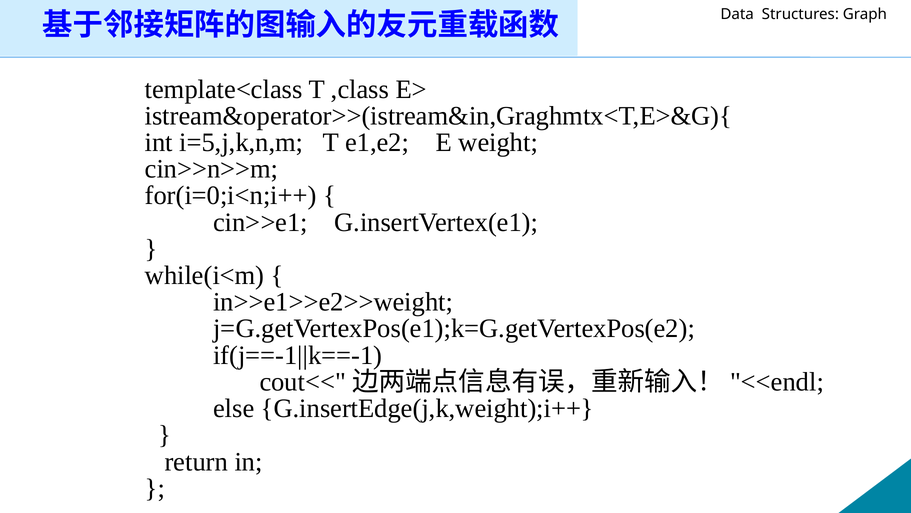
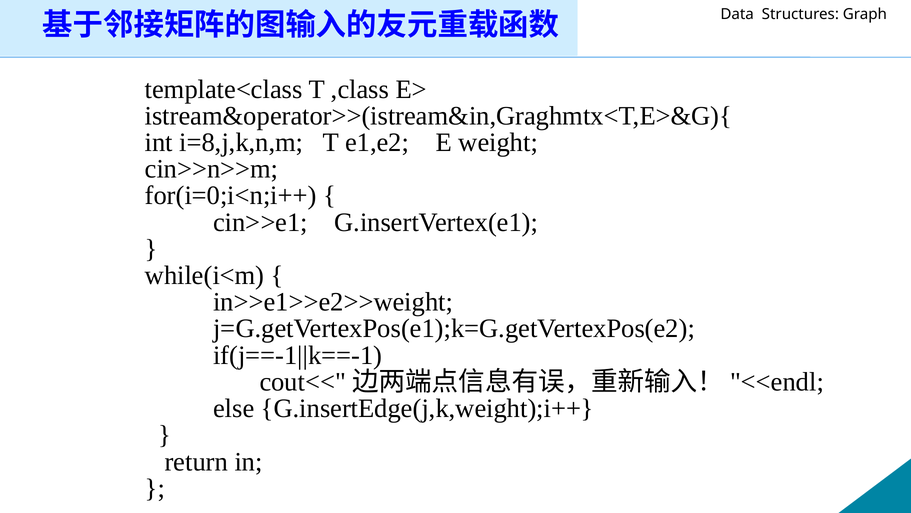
i=5,j,k,n,m: i=5,j,k,n,m -> i=8,j,k,n,m
